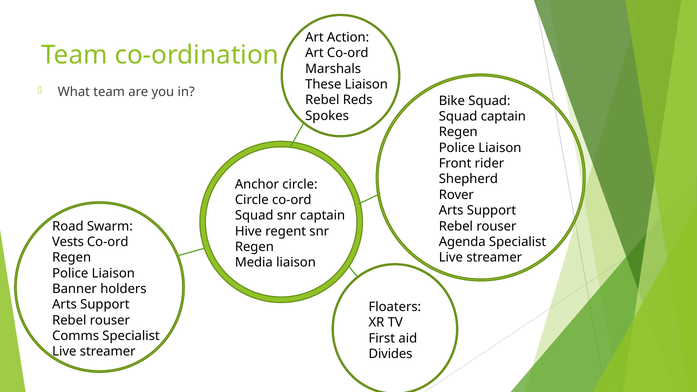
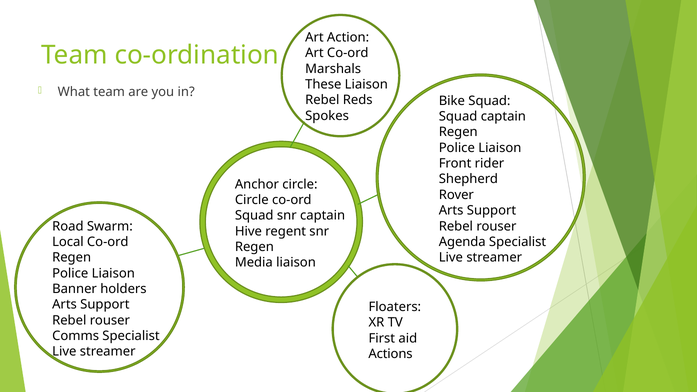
Vests: Vests -> Local
Divides: Divides -> Actions
